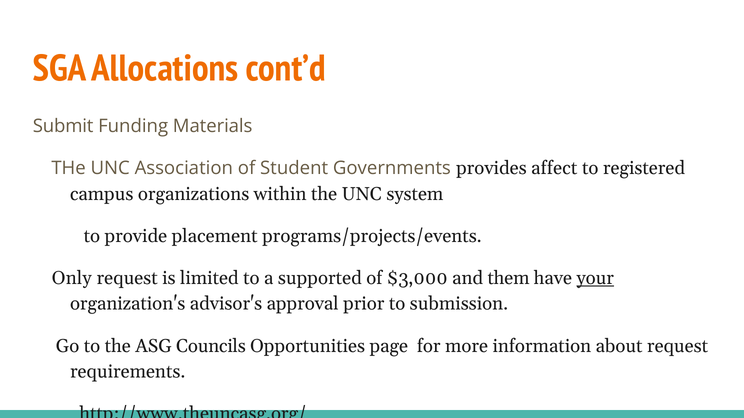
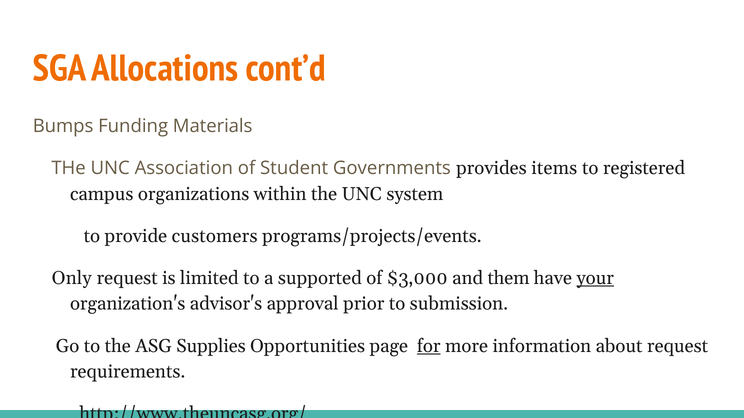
Submit: Submit -> Bumps
affect: affect -> items
placement: placement -> customers
Councils: Councils -> Supplies
for underline: none -> present
